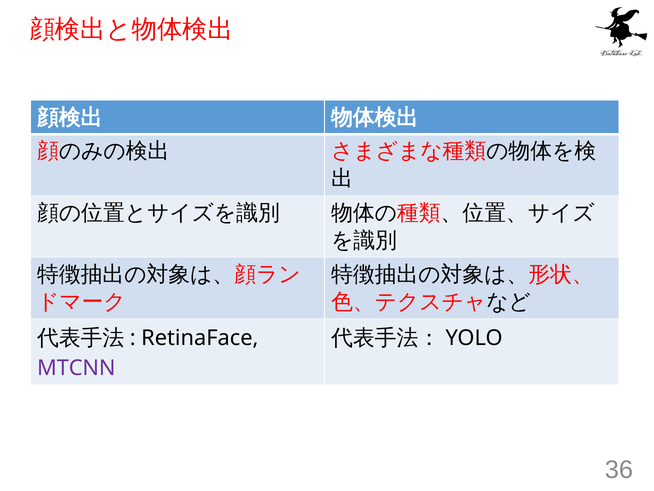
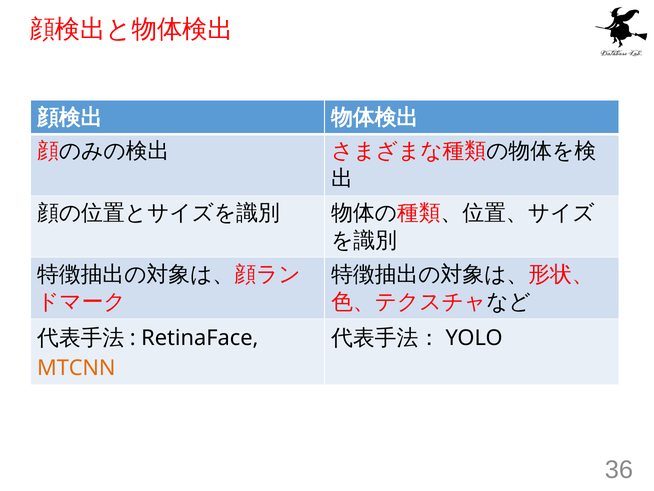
MTCNN colour: purple -> orange
